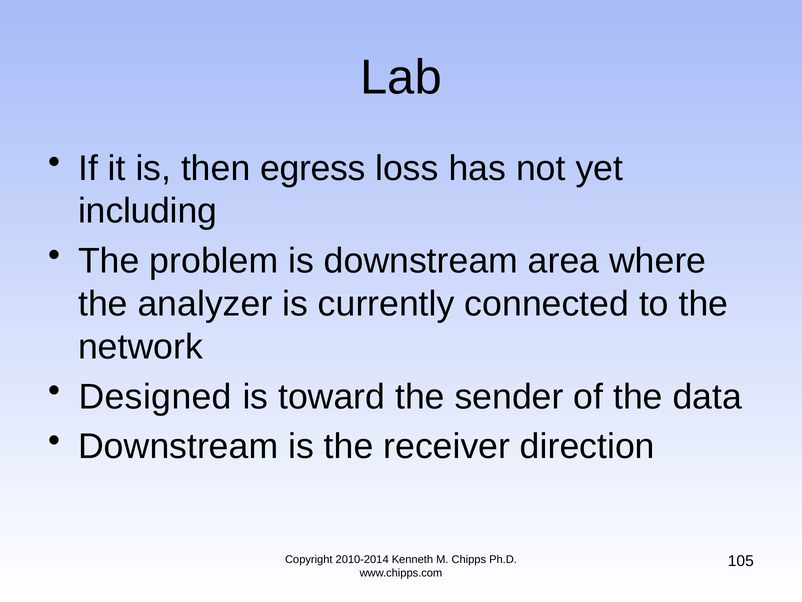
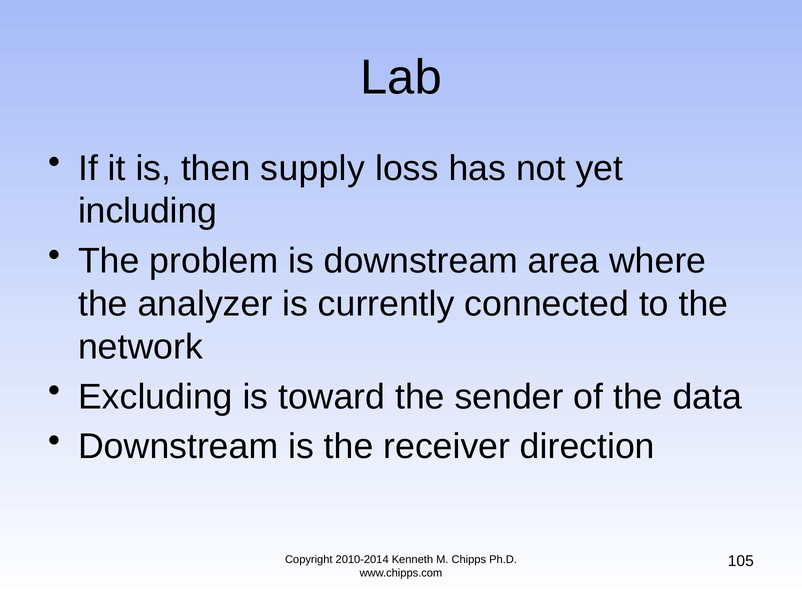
egress: egress -> supply
Designed: Designed -> Excluding
